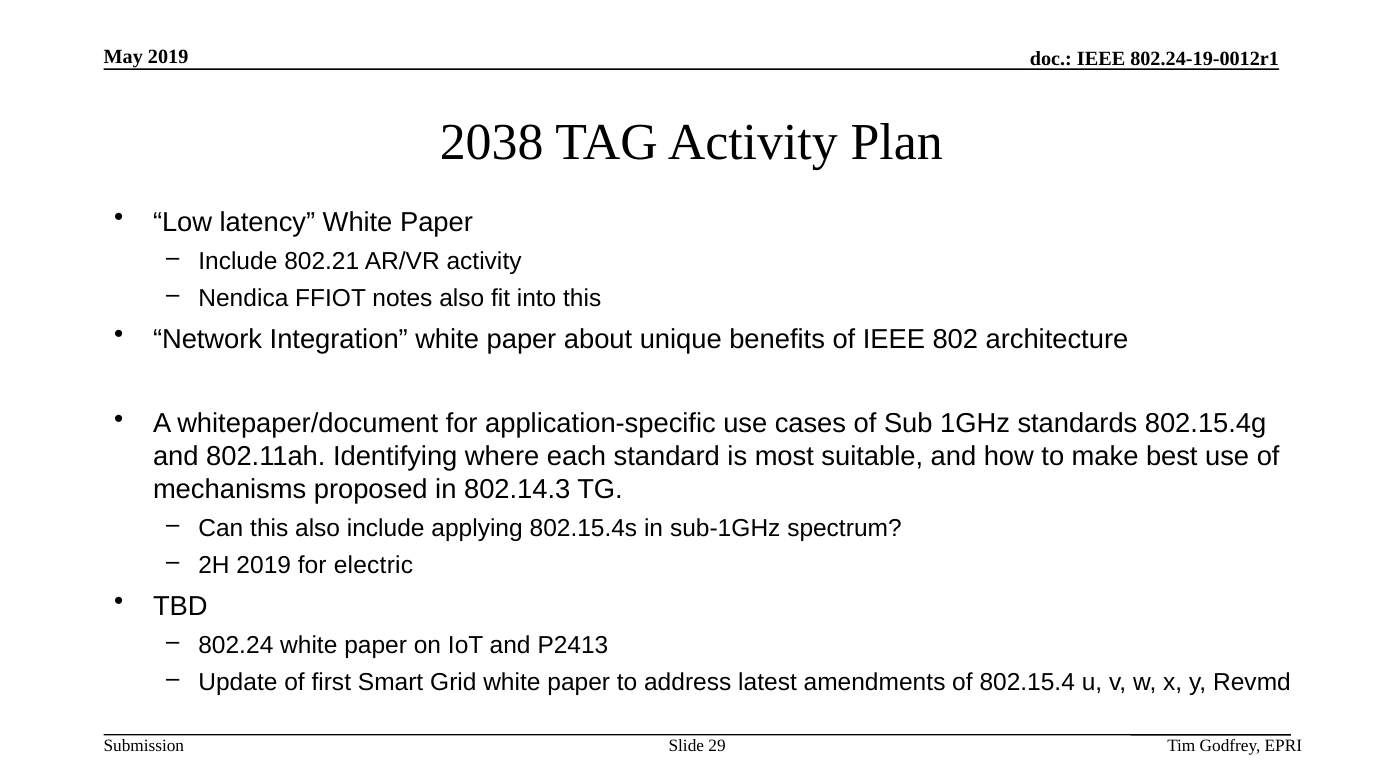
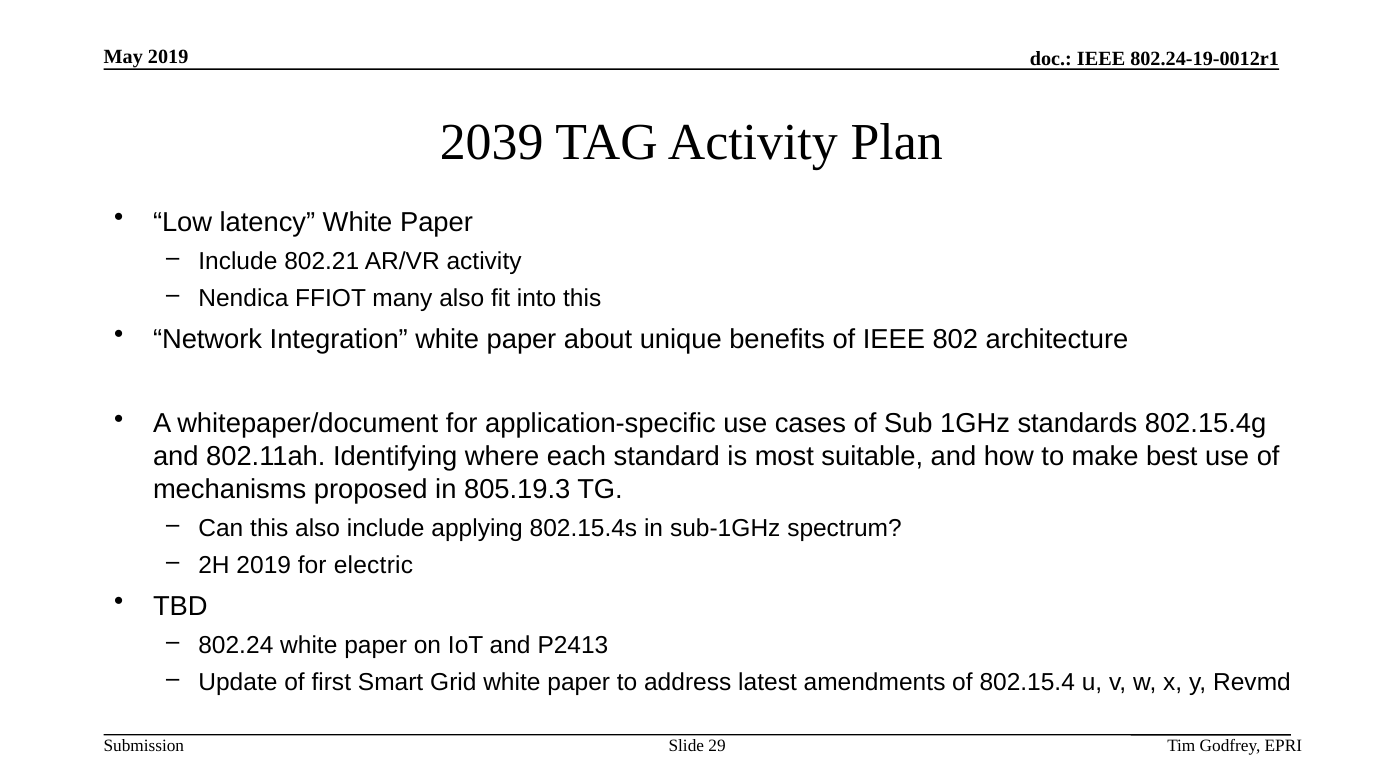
2038: 2038 -> 2039
notes: notes -> many
802.14.3: 802.14.3 -> 805.19.3
